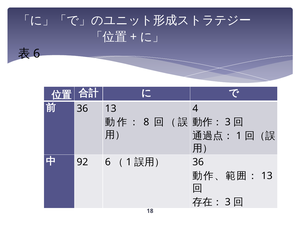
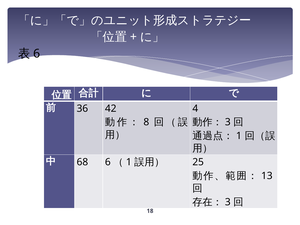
36 13: 13 -> 42
92: 92 -> 68
36 at (198, 162): 36 -> 25
